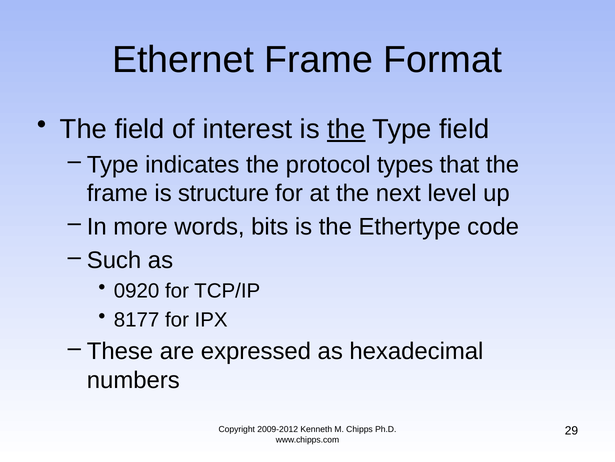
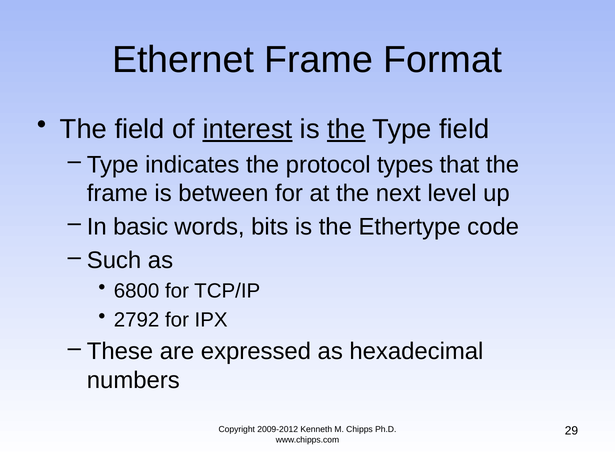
interest underline: none -> present
structure: structure -> between
more: more -> basic
0920: 0920 -> 6800
8177: 8177 -> 2792
